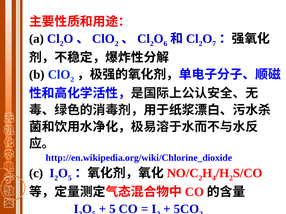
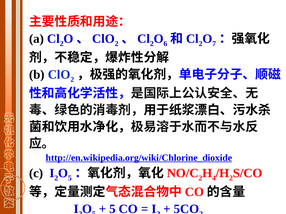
http://en.wikipedia.org/wiki/Chlorine_dioxide underline: none -> present
